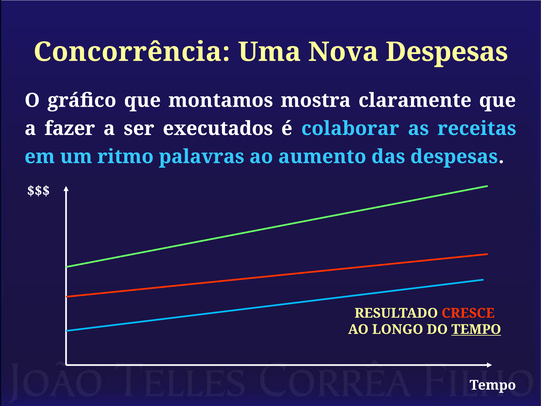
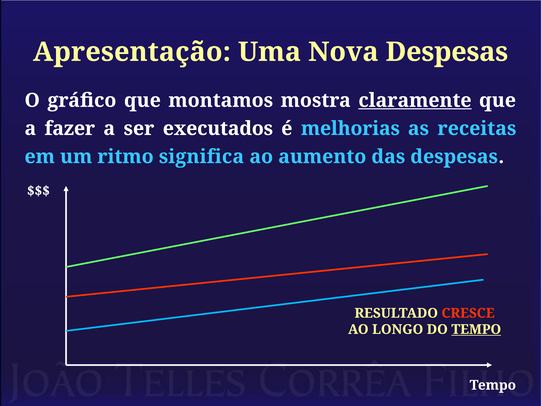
Concorrência: Concorrência -> Apresentação
claramente underline: none -> present
colaborar: colaborar -> melhorias
palavras: palavras -> significa
